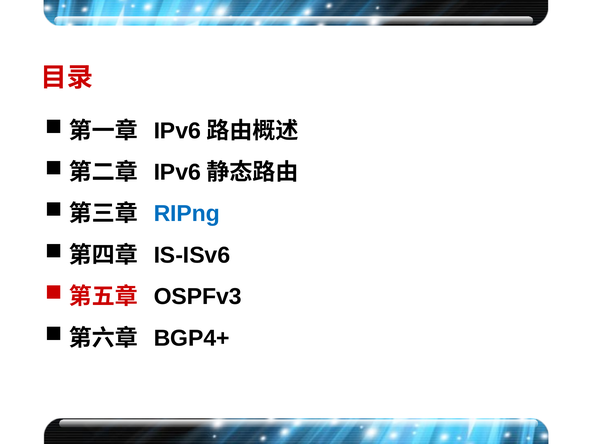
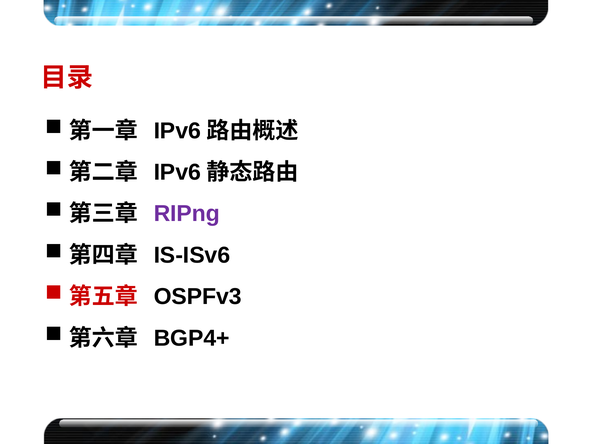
RIPng colour: blue -> purple
